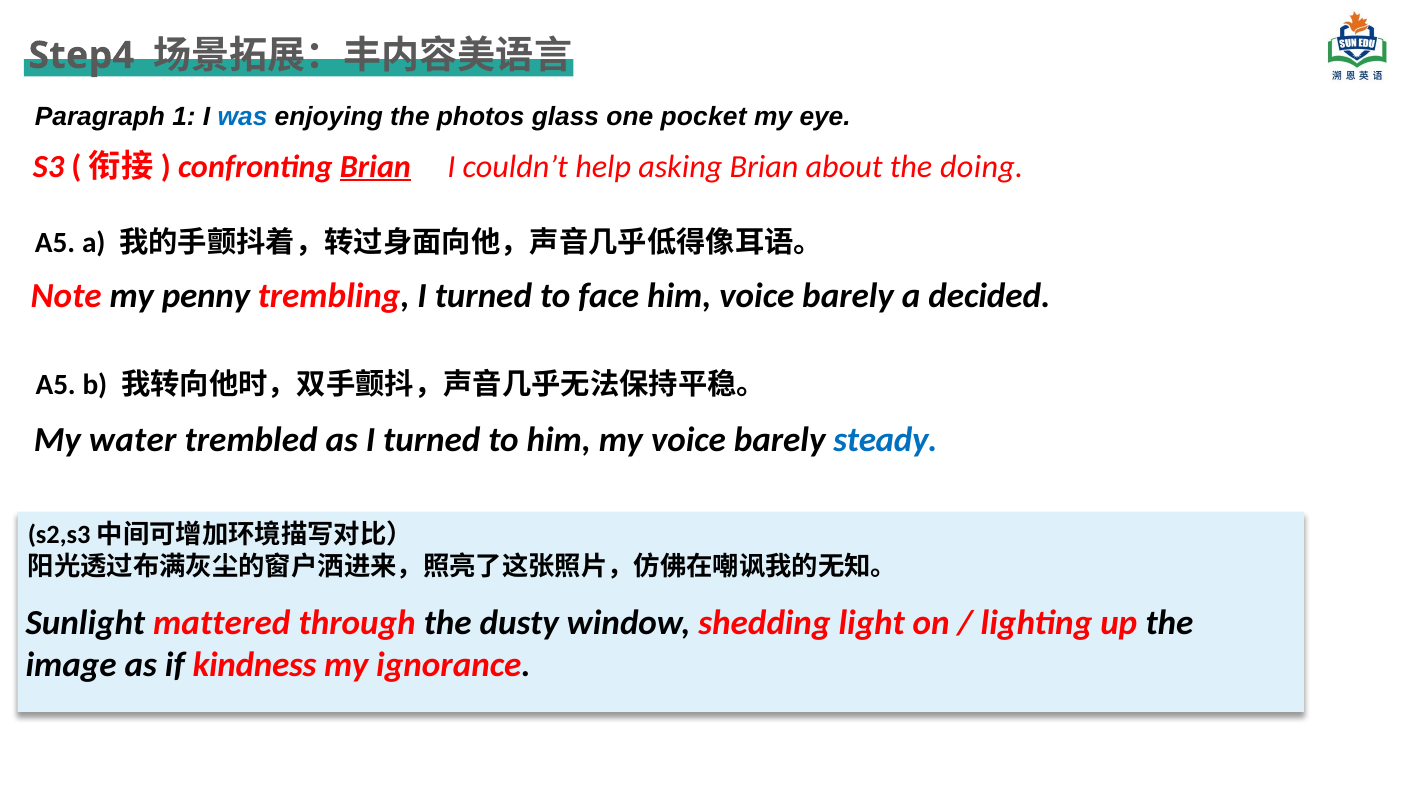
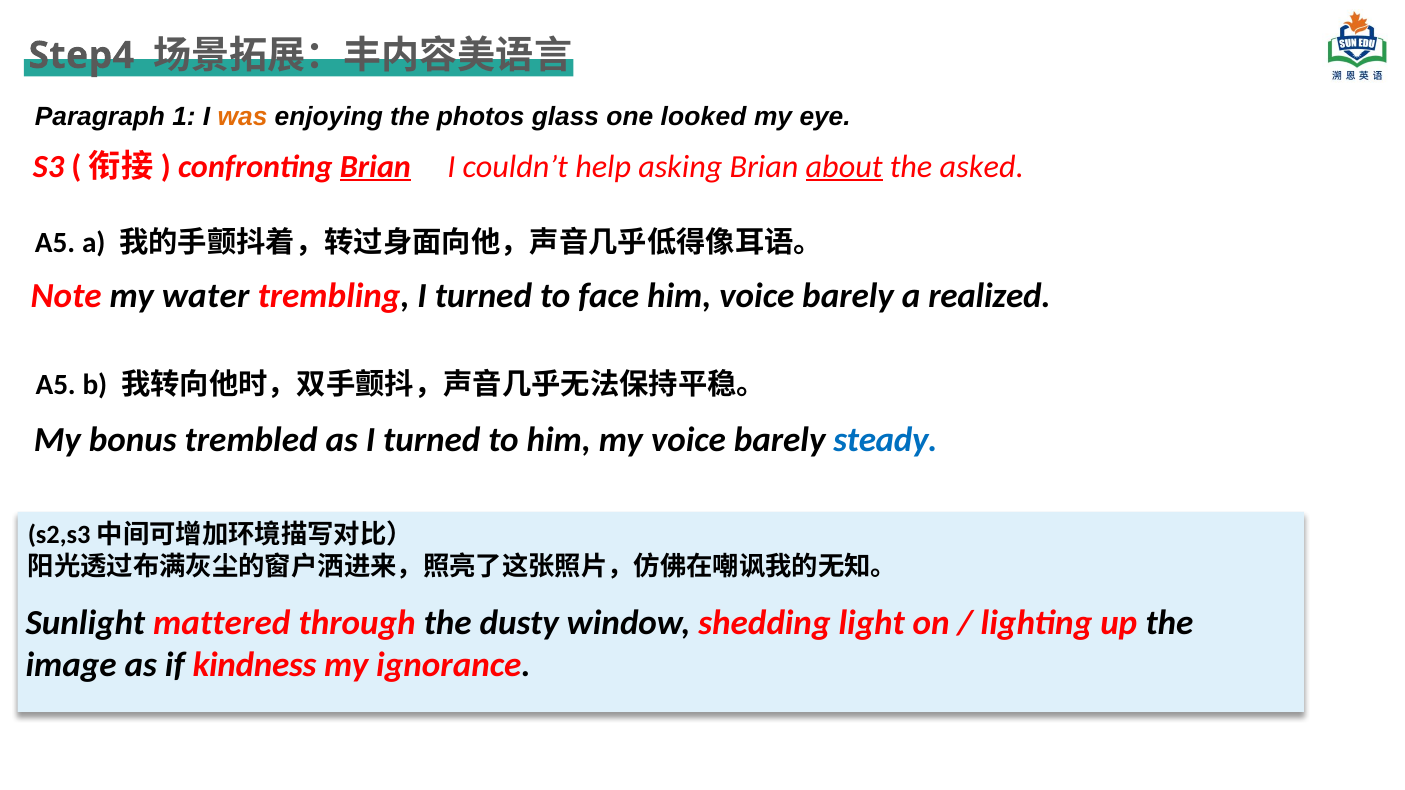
was colour: blue -> orange
pocket: pocket -> looked
about underline: none -> present
doing: doing -> asked
penny: penny -> water
decided: decided -> realized
water: water -> bonus
